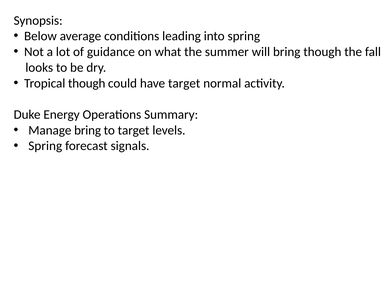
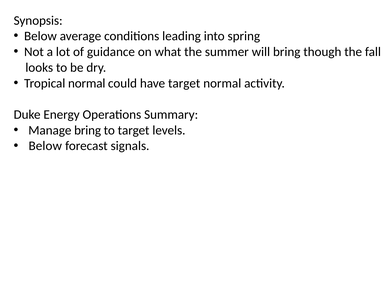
Tropical though: though -> normal
Spring at (45, 146): Spring -> Below
